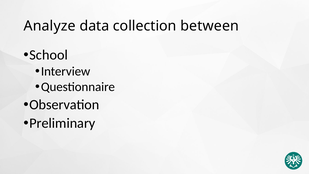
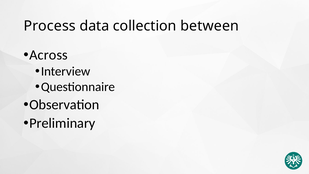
Analyze: Analyze -> Process
School: School -> Across
